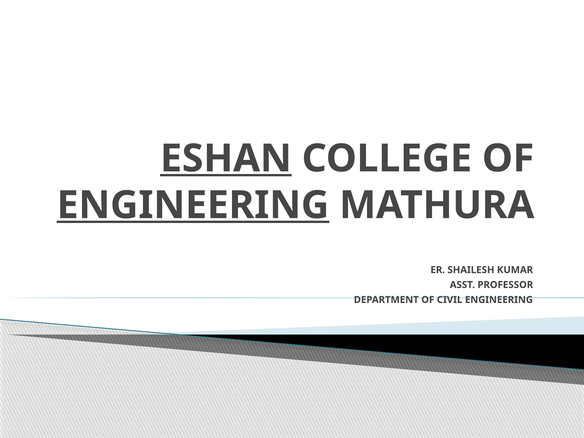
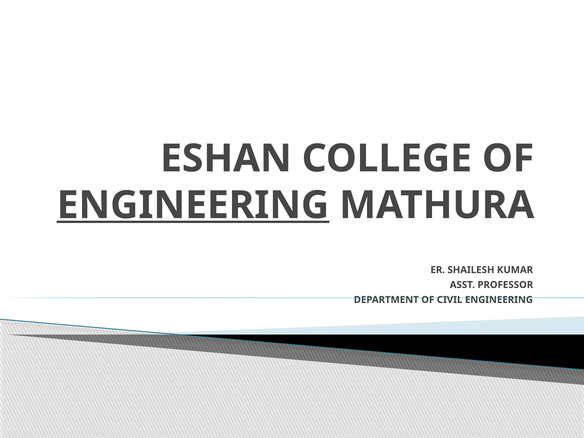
ESHAN underline: present -> none
